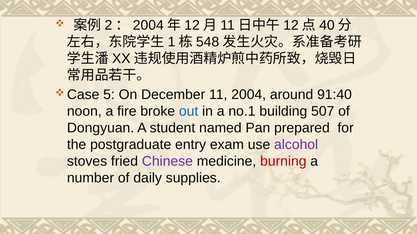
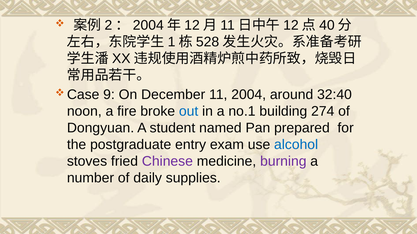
548: 548 -> 528
5: 5 -> 9
91:40: 91:40 -> 32:40
507: 507 -> 274
alcohol colour: purple -> blue
burning colour: red -> purple
